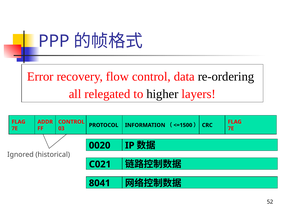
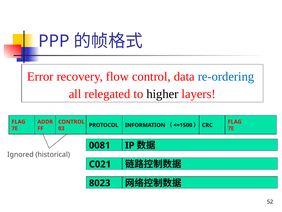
re-ordering colour: black -> blue
0020: 0020 -> 0081
8041: 8041 -> 8023
